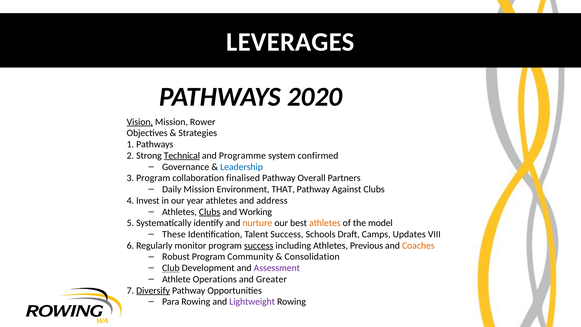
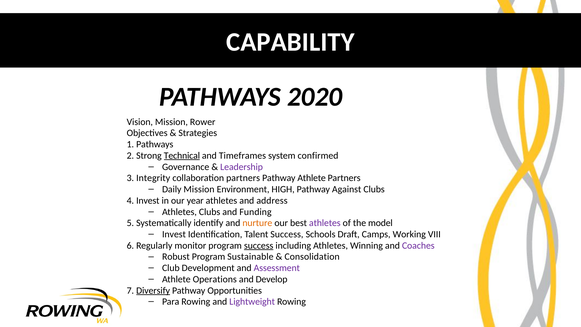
LEVERAGES: LEVERAGES -> CAPABILITY
Vision underline: present -> none
Programme: Programme -> Timeframes
Leadership colour: blue -> purple
3 Program: Program -> Integrity
collaboration finalised: finalised -> partners
Pathway Overall: Overall -> Athlete
THAT: THAT -> HIGH
Clubs at (210, 212) underline: present -> none
Working: Working -> Funding
athletes at (325, 223) colour: orange -> purple
These at (174, 234): These -> Invest
Updates: Updates -> Working
Previous: Previous -> Winning
Coaches colour: orange -> purple
Community: Community -> Sustainable
Club underline: present -> none
Greater: Greater -> Develop
